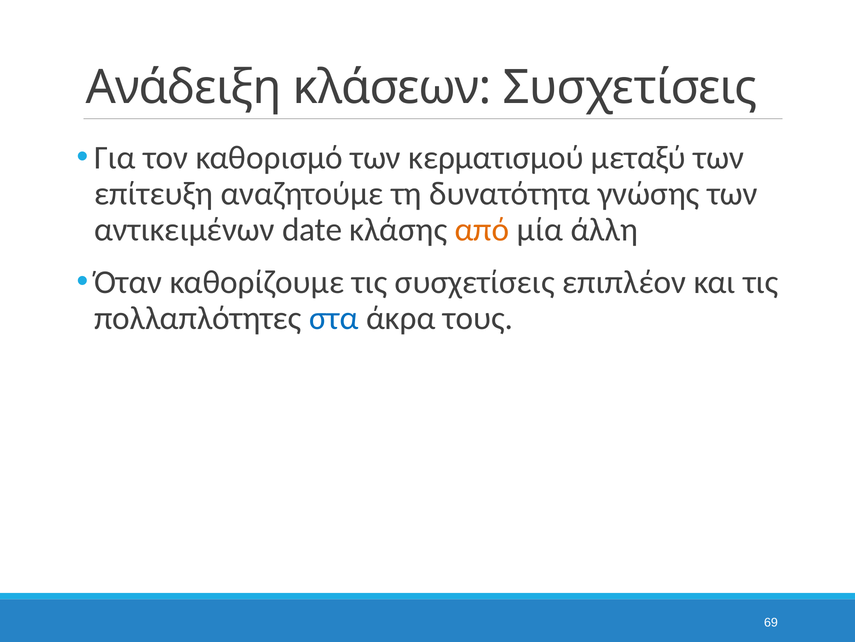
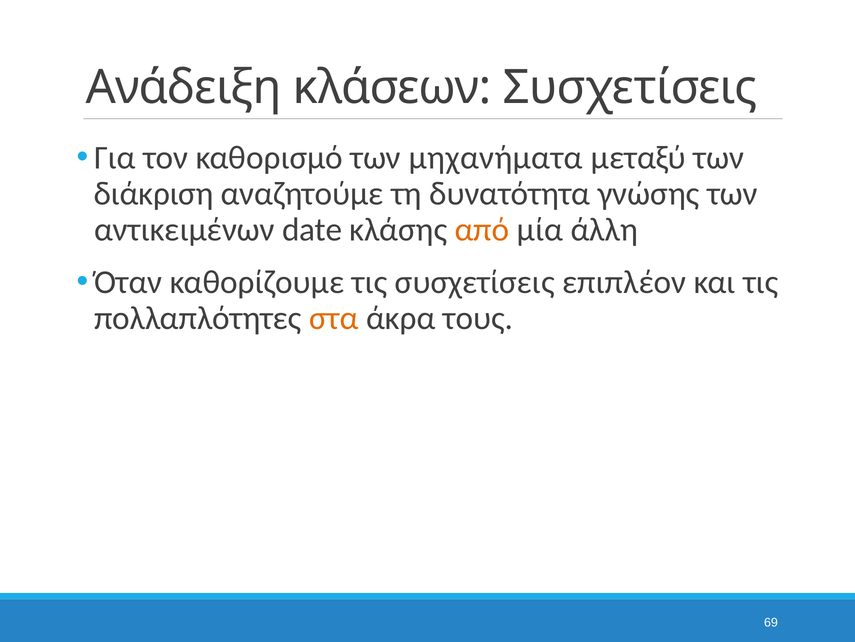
κερματισμού: κερματισμού -> μηχανήματα
επίτευξη: επίτευξη -> διάκριση
στα colour: blue -> orange
